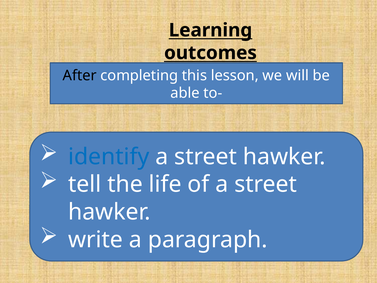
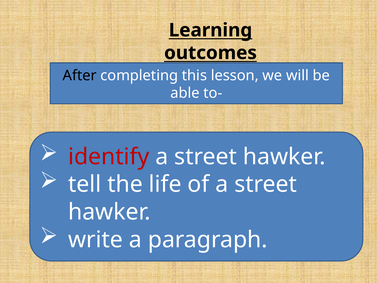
identify colour: blue -> red
